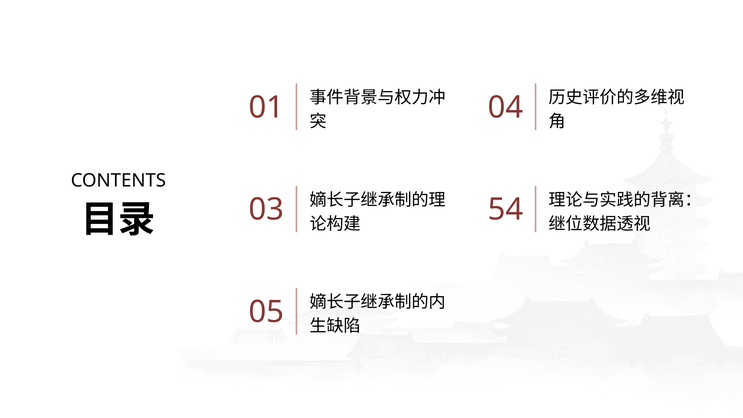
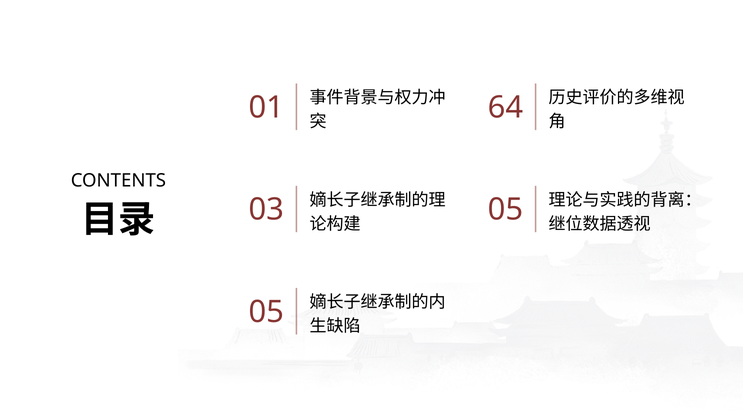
04: 04 -> 64
54 at (505, 210): 54 -> 05
